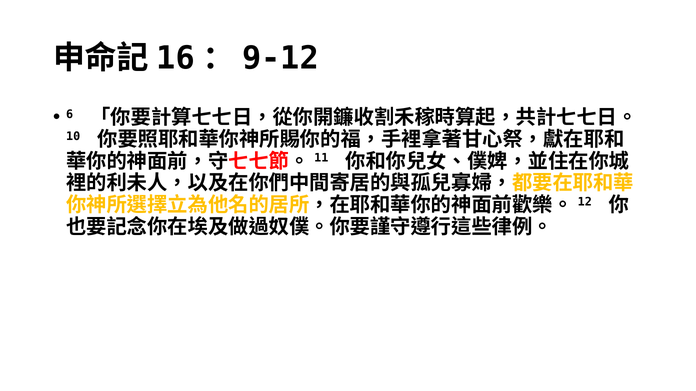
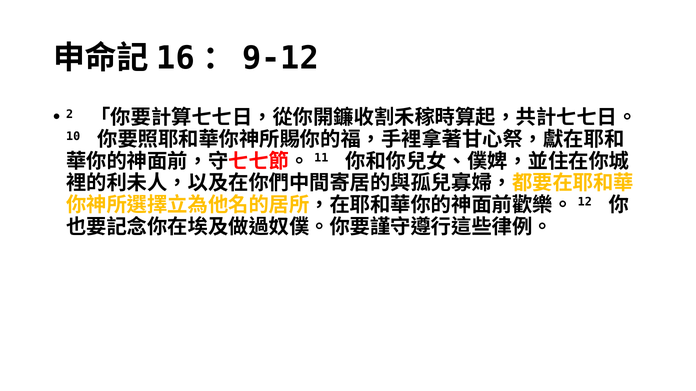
6: 6 -> 2
